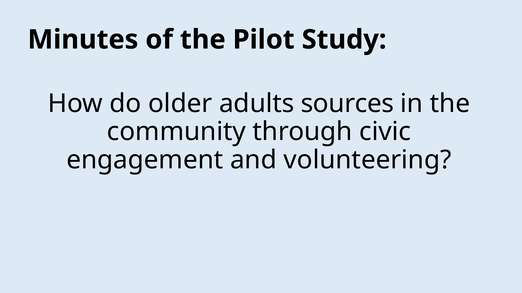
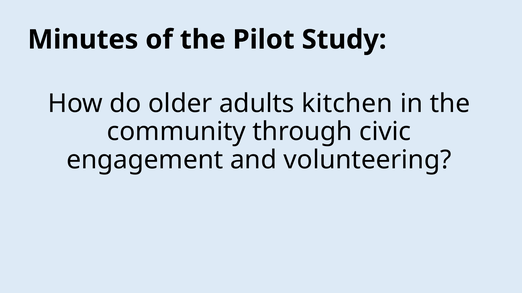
sources: sources -> kitchen
